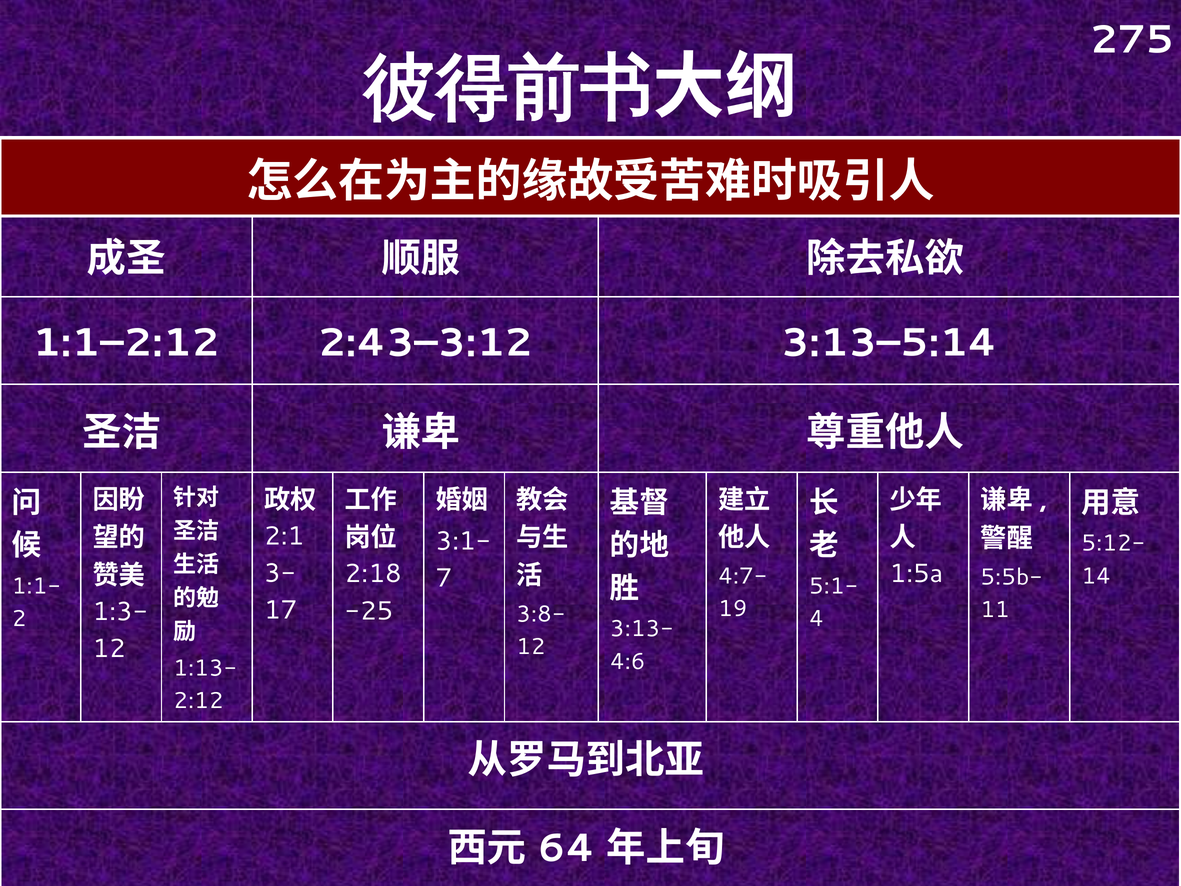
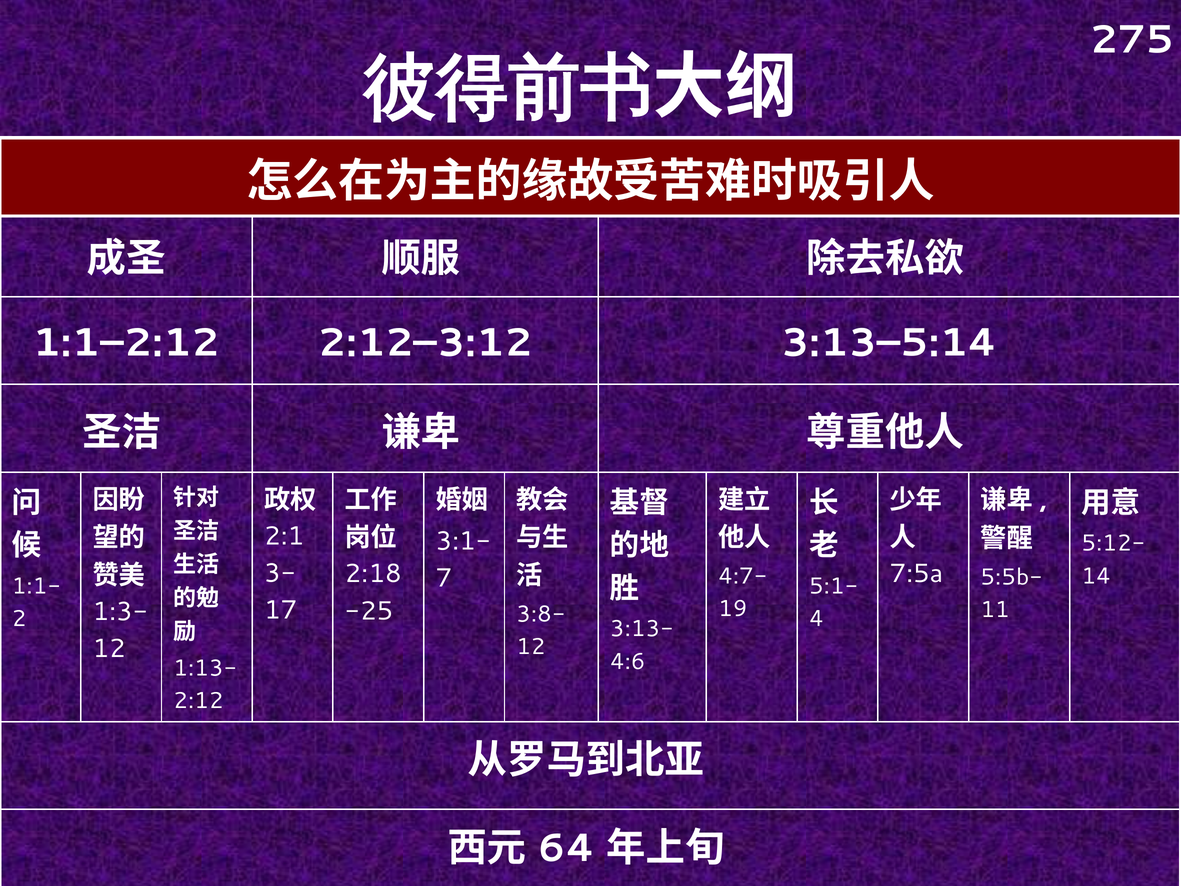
2:43–3:12: 2:43–3:12 -> 2:12–3:12
1:5a: 1:5a -> 7:5a
